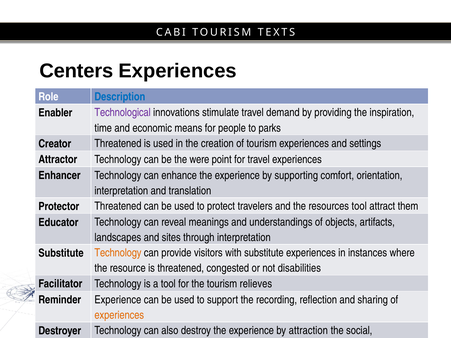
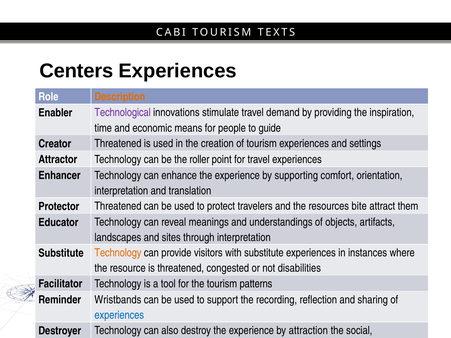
Description colour: blue -> orange
parks: parks -> guide
were: were -> roller
resources tool: tool -> bite
relieves: relieves -> patterns
Reminder Experience: Experience -> Wristbands
experiences at (119, 315) colour: orange -> blue
